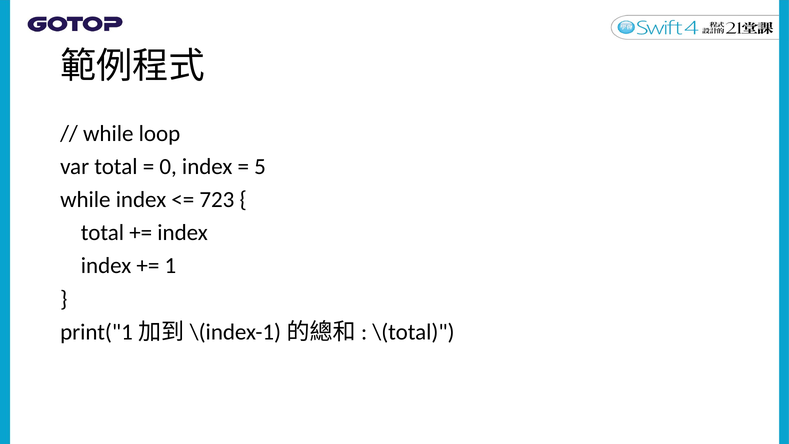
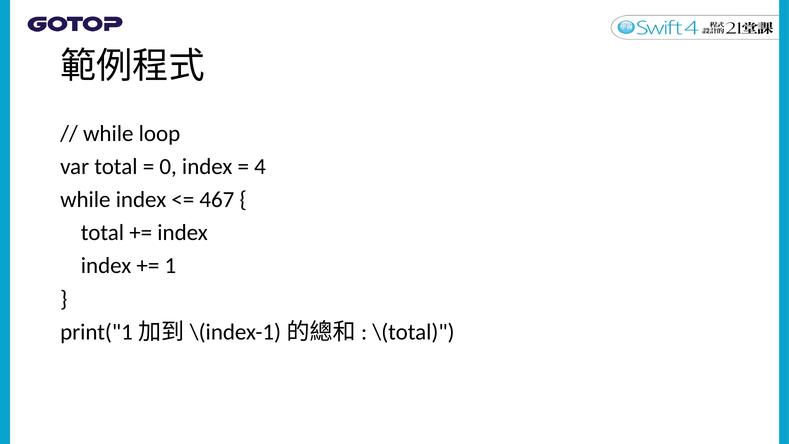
5: 5 -> 4
723: 723 -> 467
